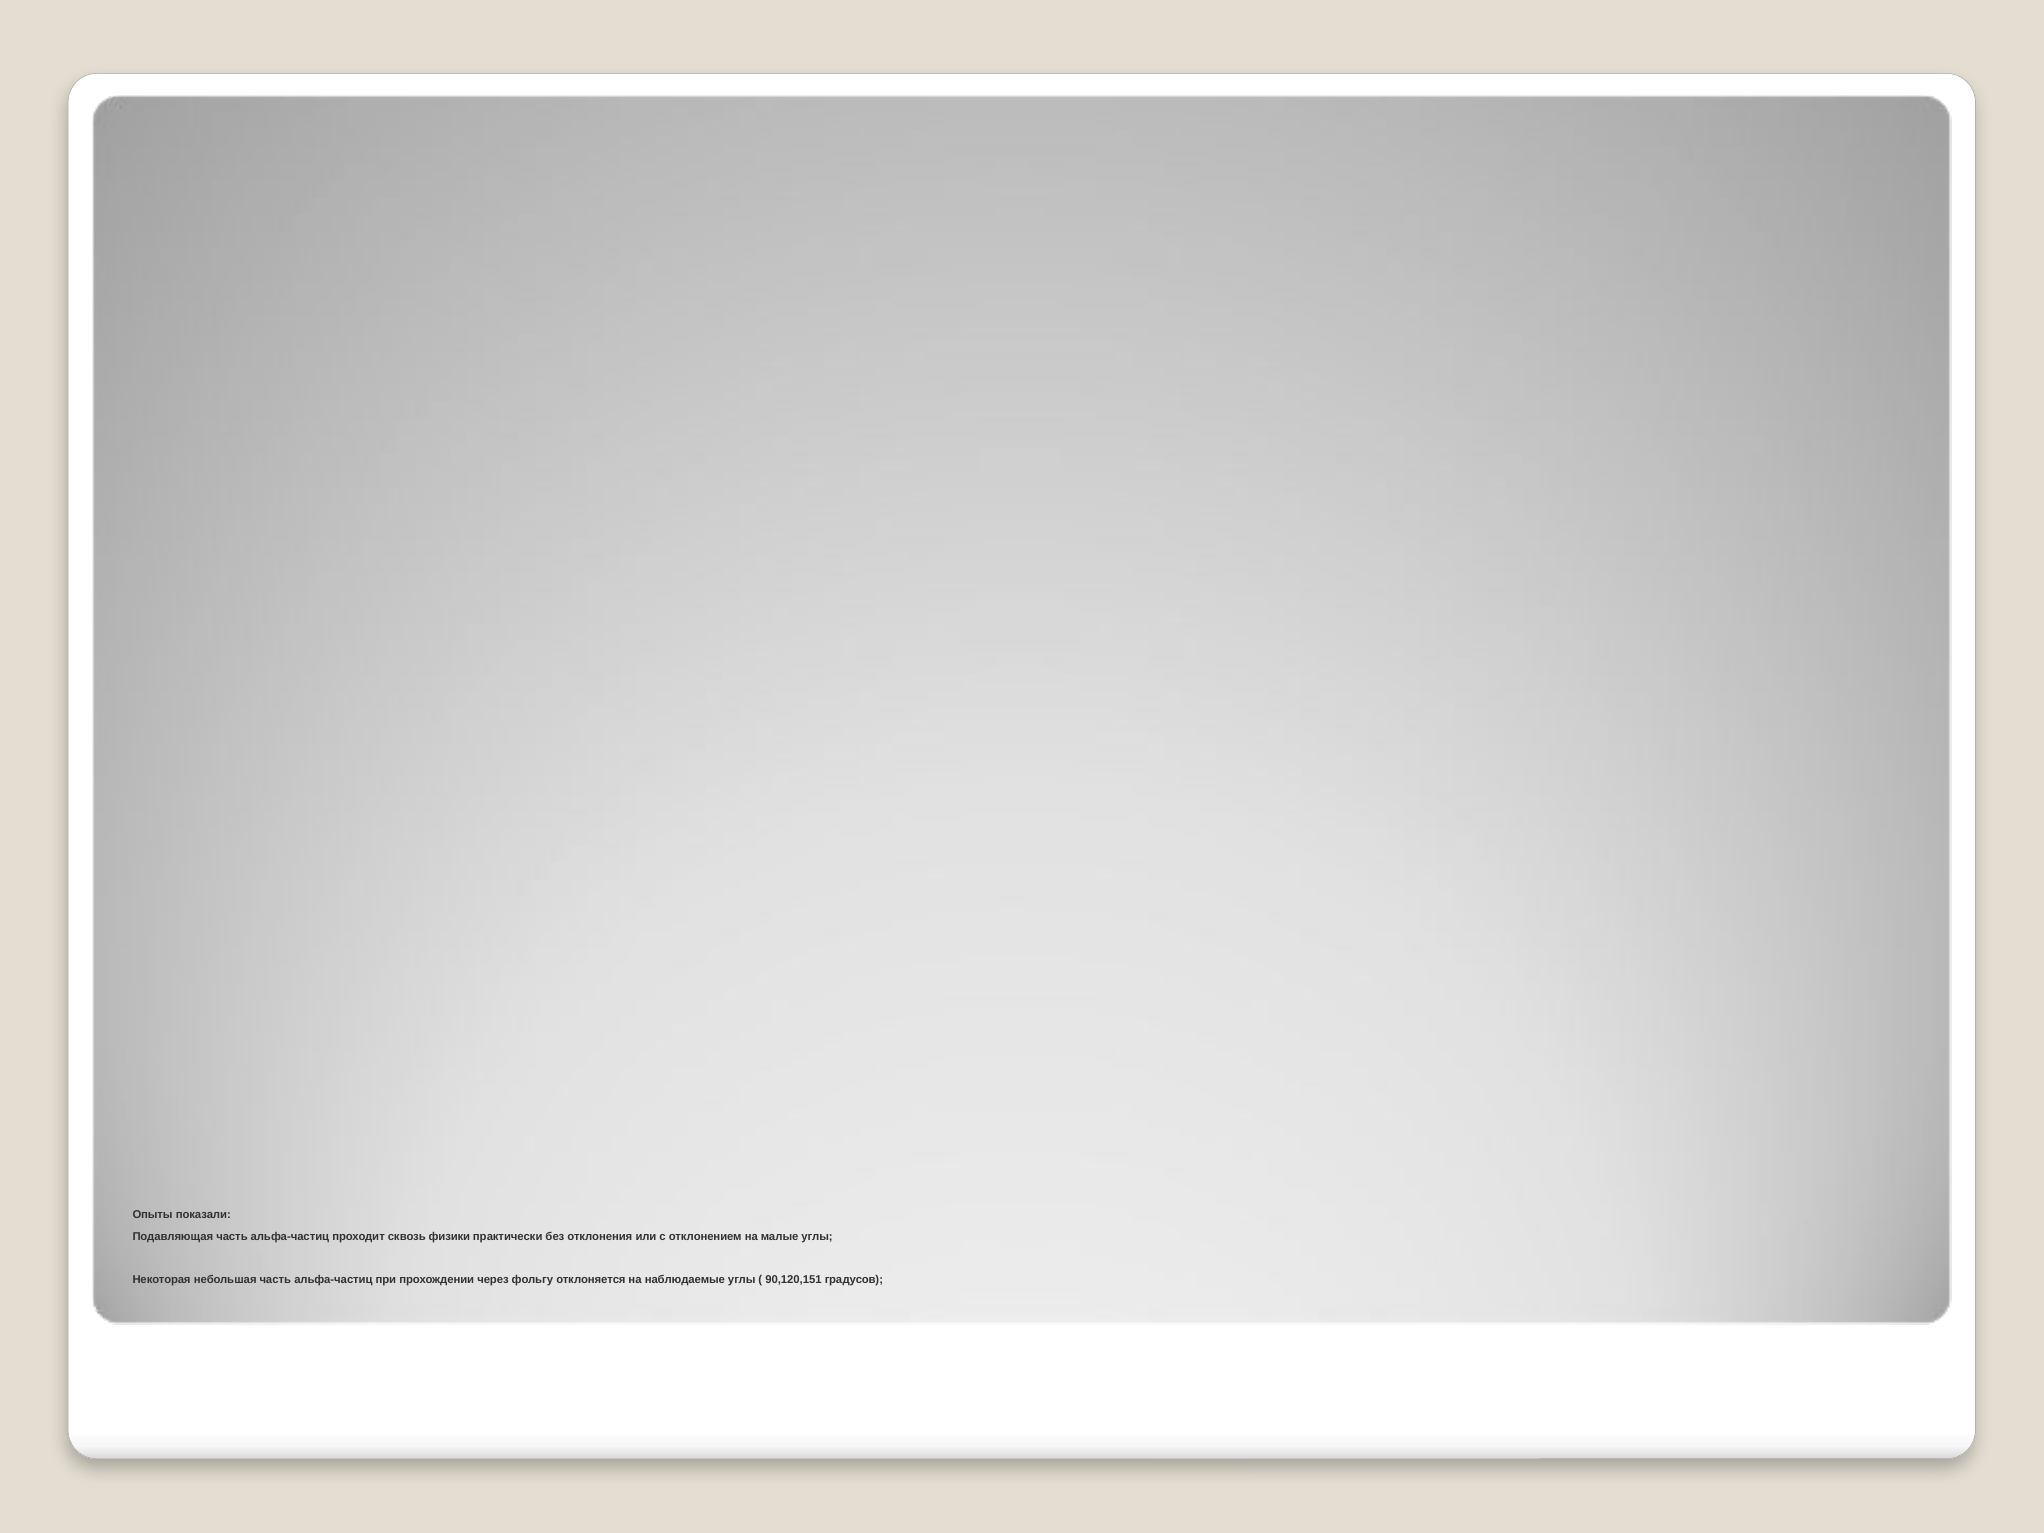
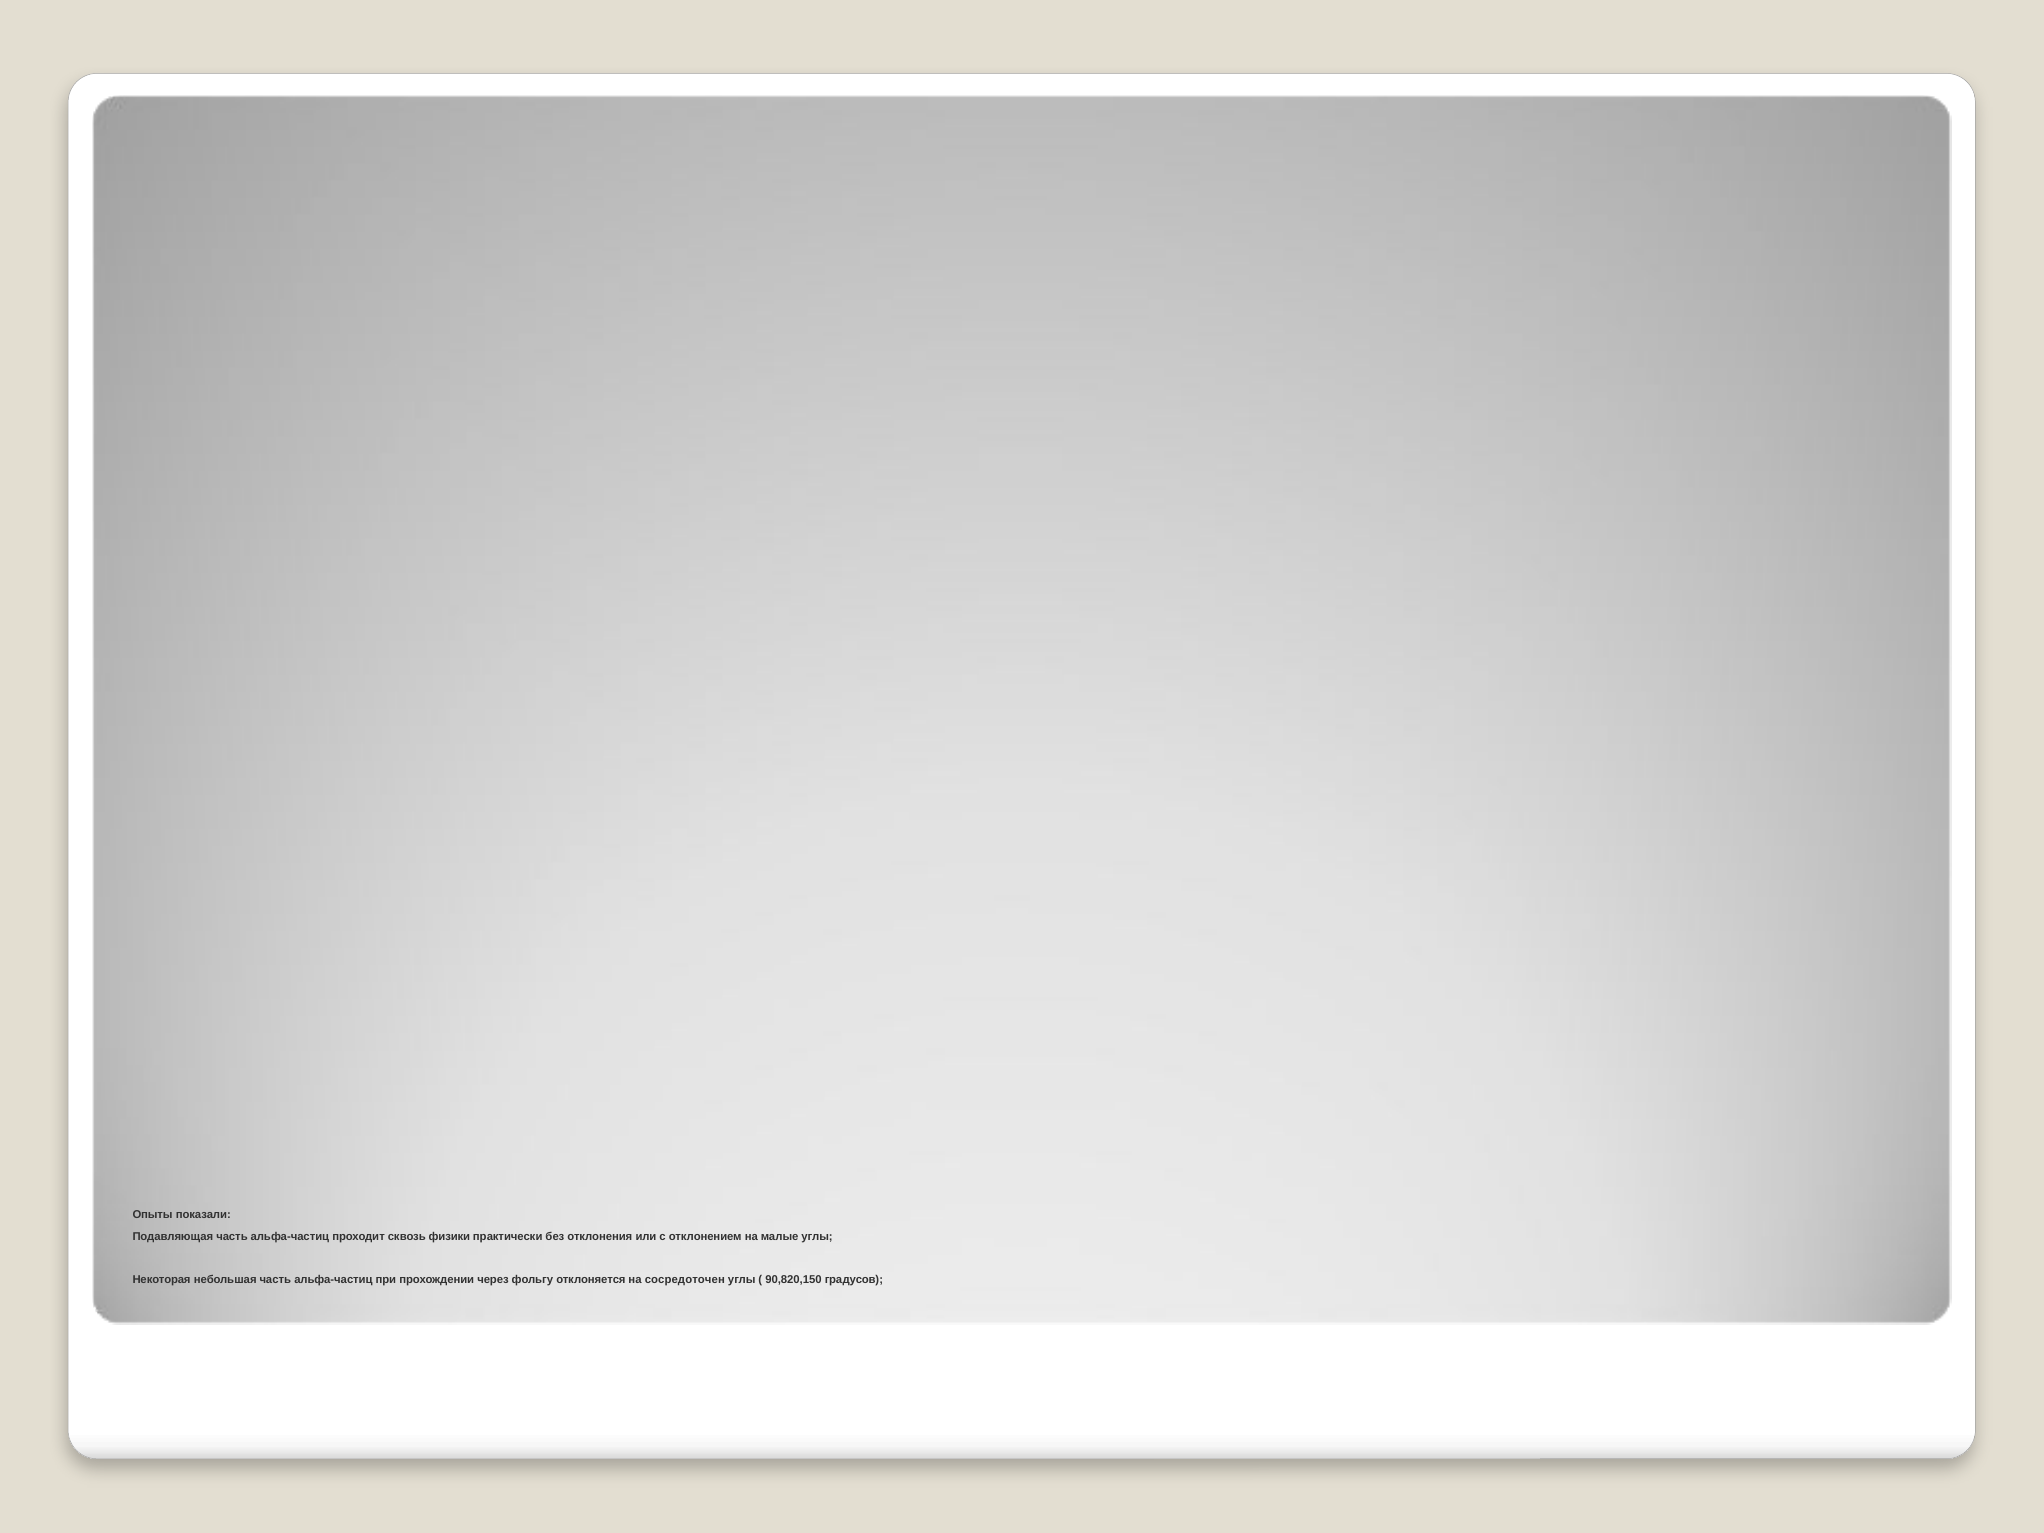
наблюдаемые: наблюдаемые -> сосредоточен
90,120,151: 90,120,151 -> 90,820,150
